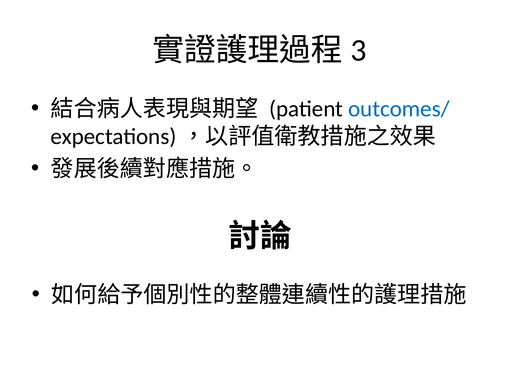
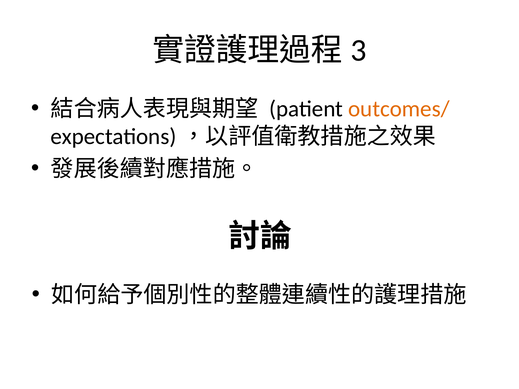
outcomes/ colour: blue -> orange
